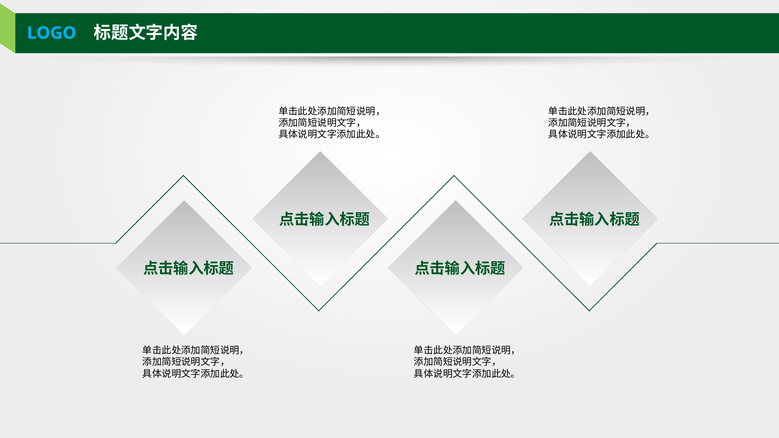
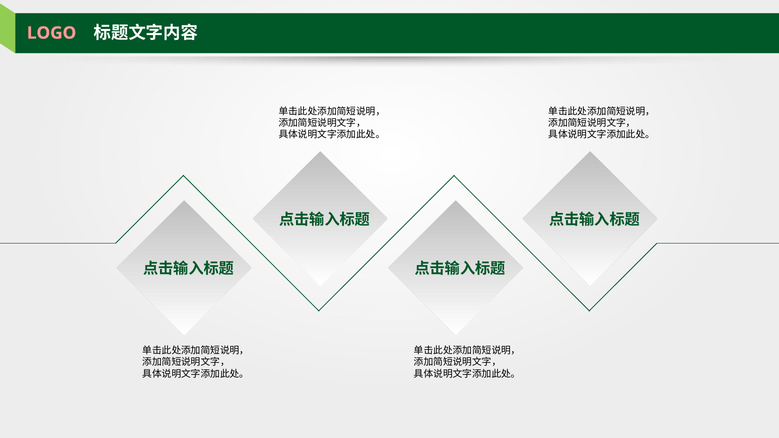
LOGO colour: light blue -> pink
